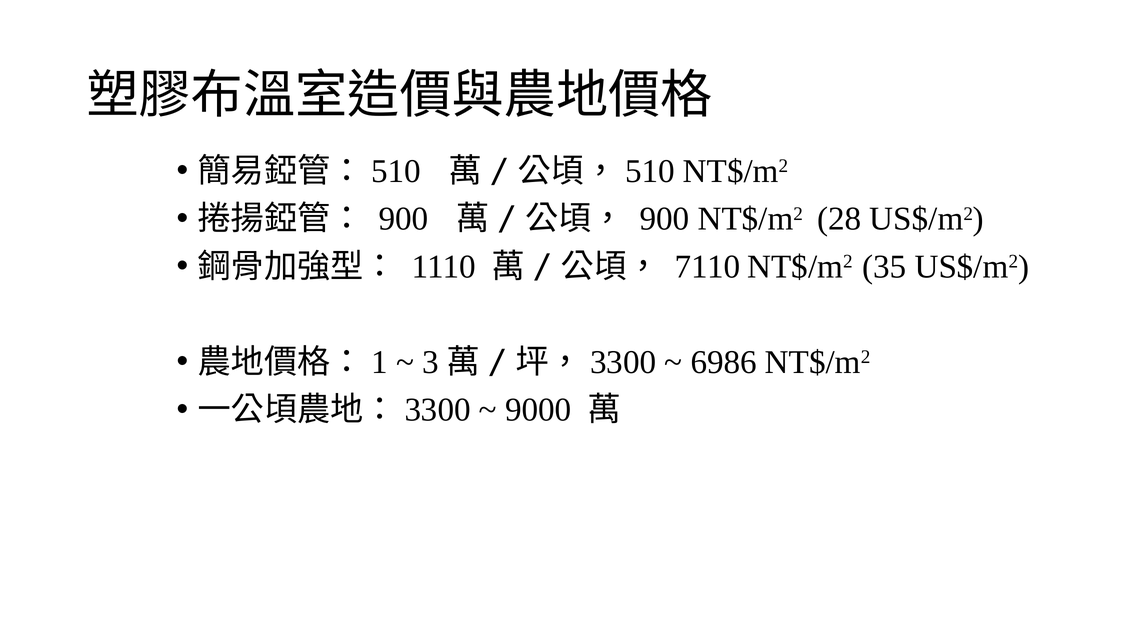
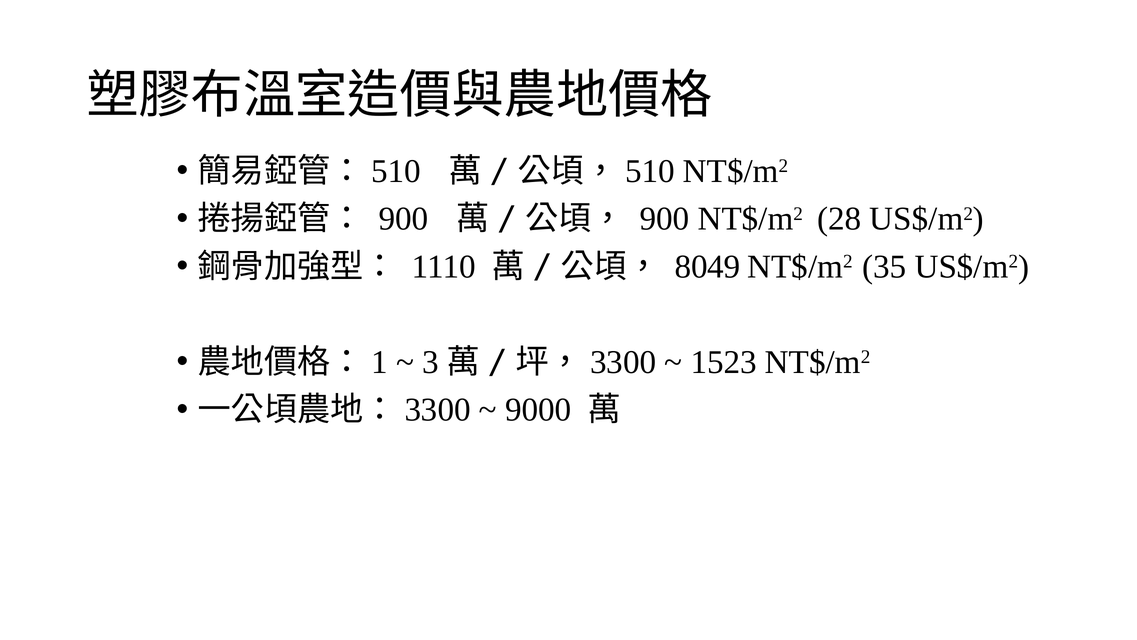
7110: 7110 -> 8049
6986: 6986 -> 1523
